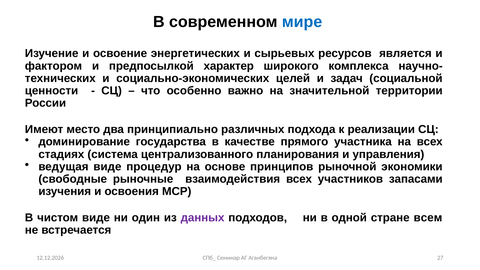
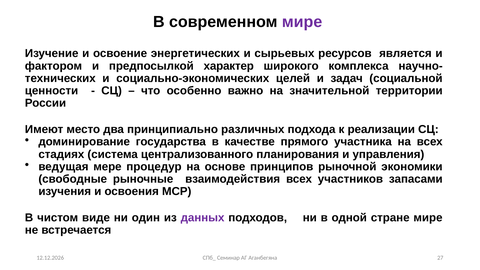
мире at (302, 22) colour: blue -> purple
ведущая виде: виде -> мере
стране всем: всем -> мире
